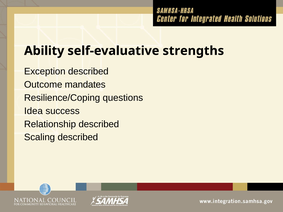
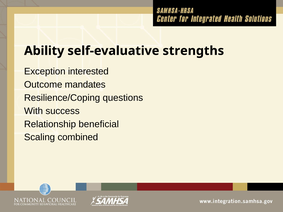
Exception described: described -> interested
Idea: Idea -> With
Relationship described: described -> beneficial
Scaling described: described -> combined
